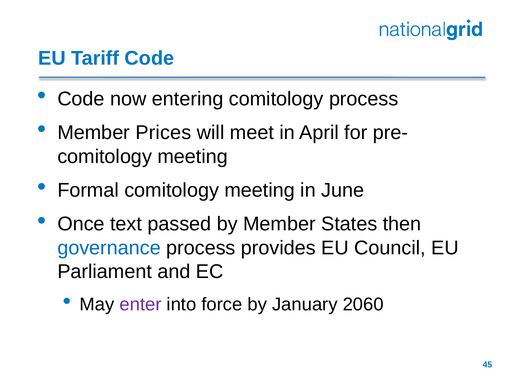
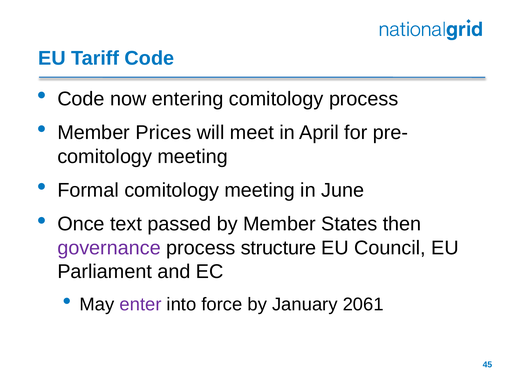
governance colour: blue -> purple
provides: provides -> structure
2060: 2060 -> 2061
